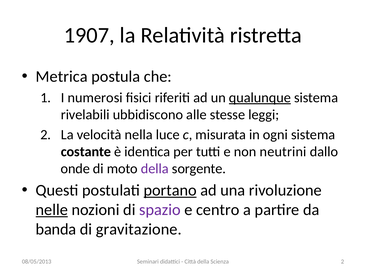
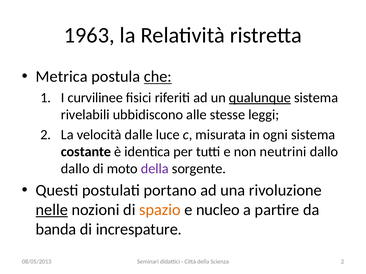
1907: 1907 -> 1963
che underline: none -> present
numerosi: numerosi -> curvilinee
nella: nella -> dalle
onde at (75, 169): onde -> dallo
portano underline: present -> none
spazio colour: purple -> orange
centro: centro -> nucleo
gravitazione: gravitazione -> increspature
